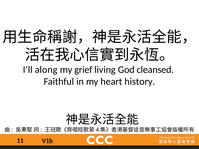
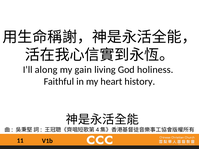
grief: grief -> gain
cleansed: cleansed -> holiness
